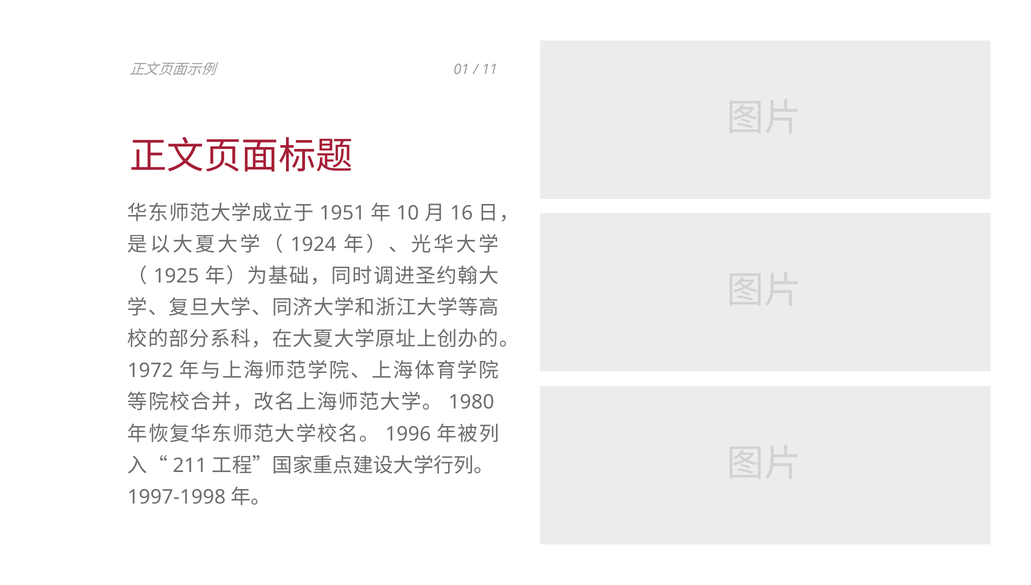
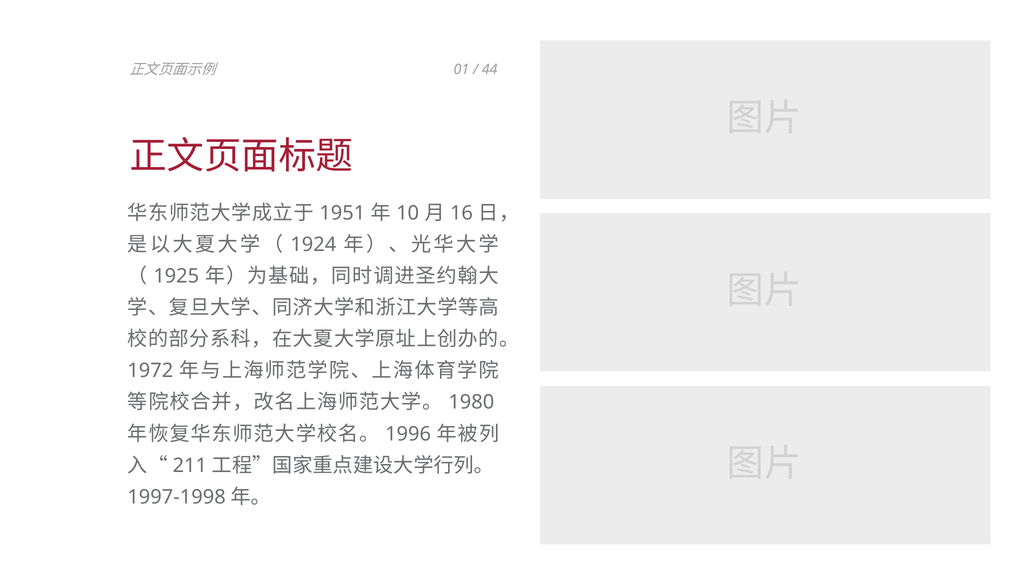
11: 11 -> 44
